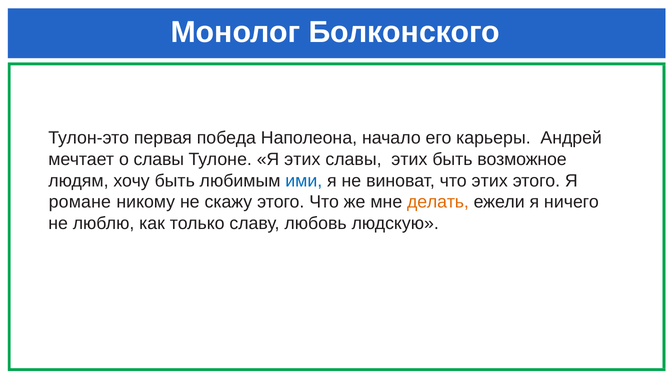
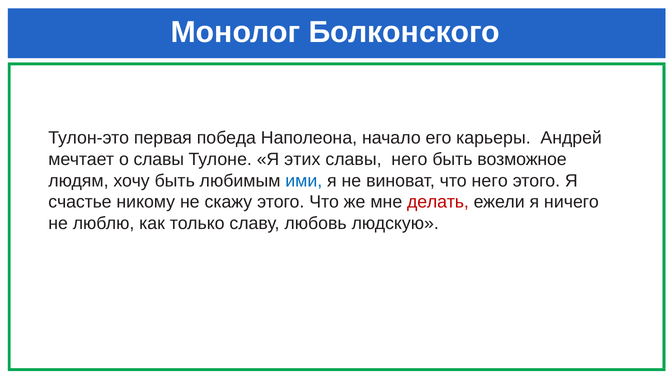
славы этих: этих -> него
что этих: этих -> него
романе: романе -> счастье
делать colour: orange -> red
